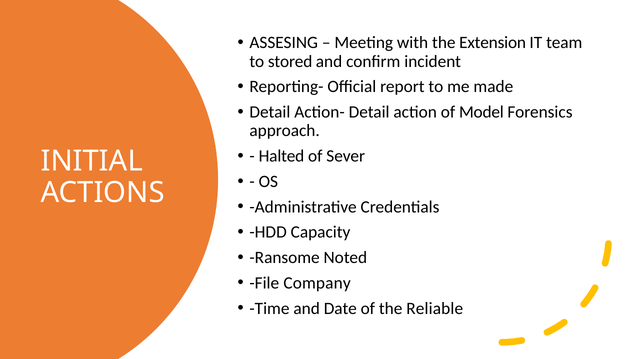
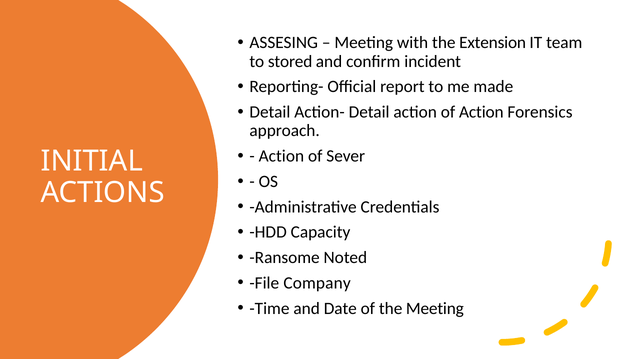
of Model: Model -> Action
Halted at (281, 156): Halted -> Action
the Reliable: Reliable -> Meeting
